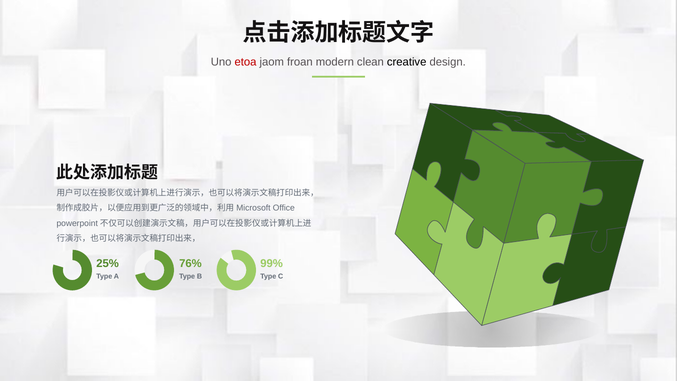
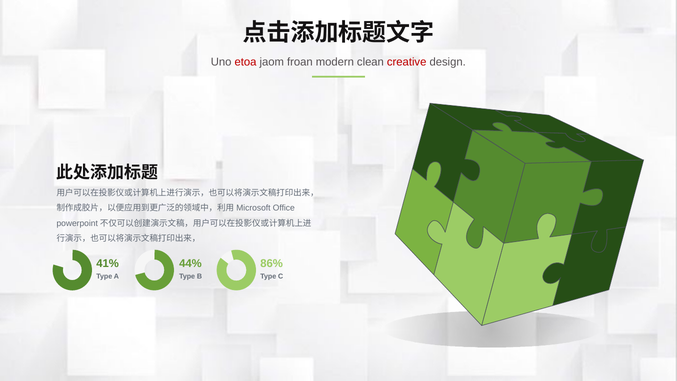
creative colour: black -> red
99%: 99% -> 86%
25%: 25% -> 41%
76%: 76% -> 44%
